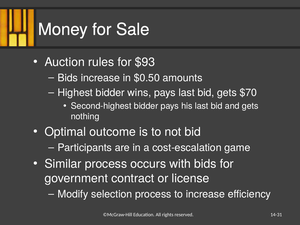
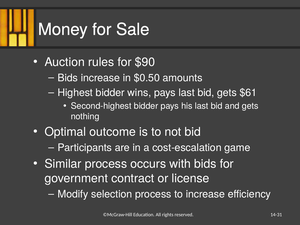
$93: $93 -> $90
$70: $70 -> $61
